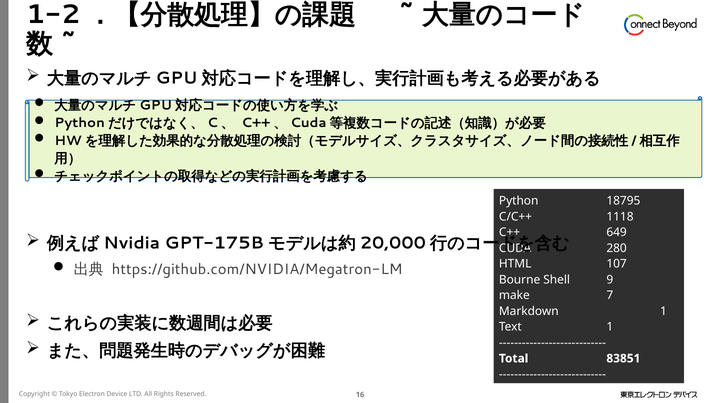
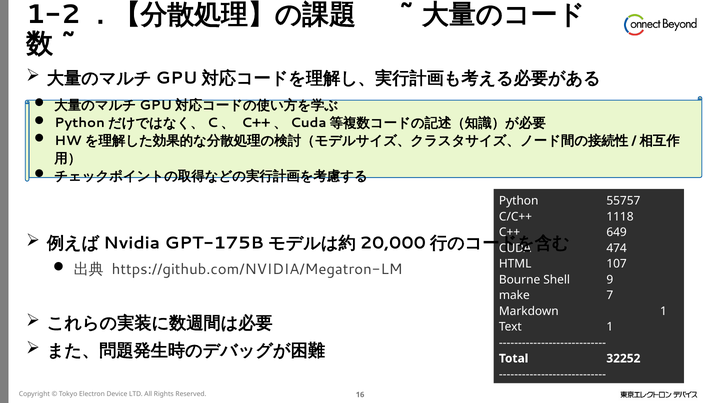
18795: 18795 -> 55757
280: 280 -> 474
83851: 83851 -> 32252
